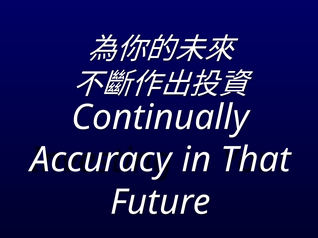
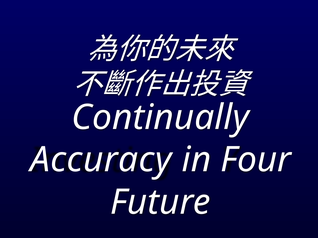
That: That -> Four
